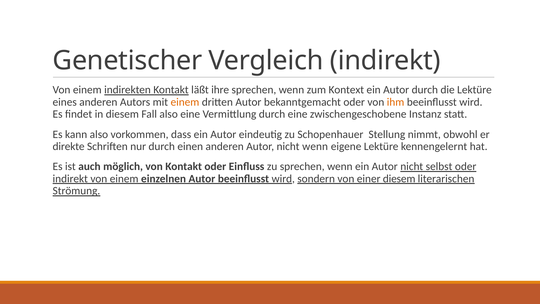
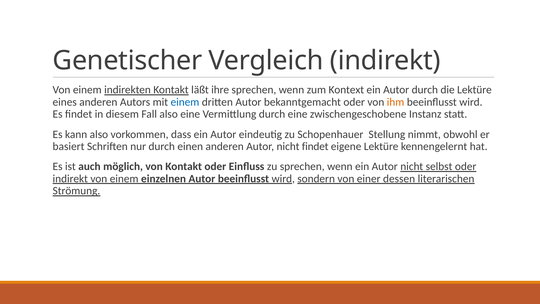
einem at (185, 102) colour: orange -> blue
direkte: direkte -> basiert
nicht wenn: wenn -> findet
einer diesem: diesem -> dessen
